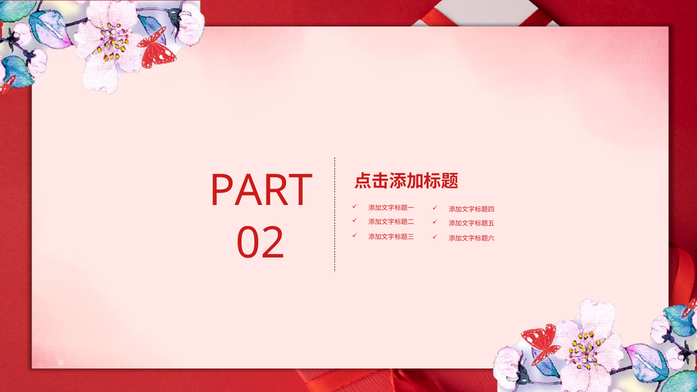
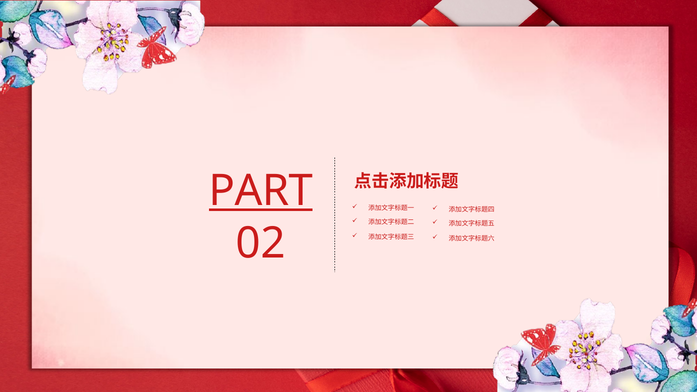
PART underline: none -> present
